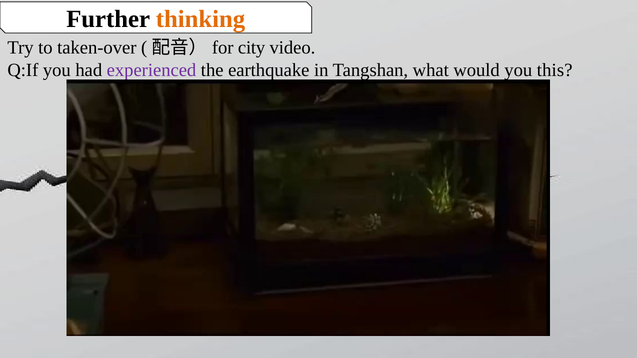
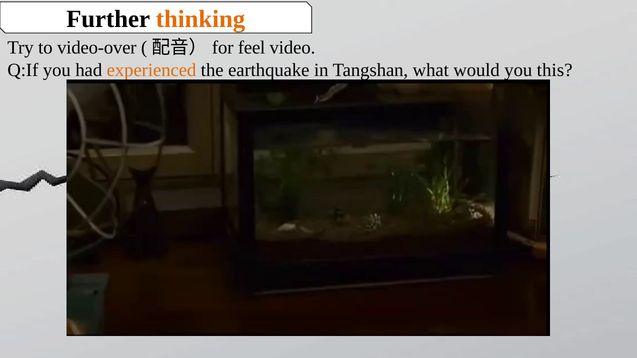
taken-over: taken-over -> video-over
city: city -> feel
experienced colour: purple -> orange
